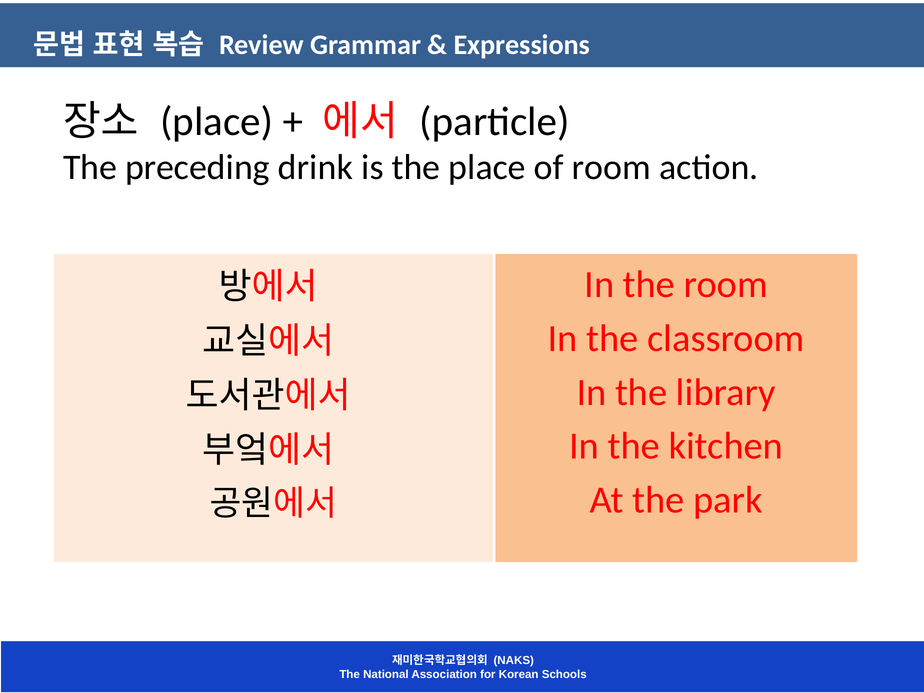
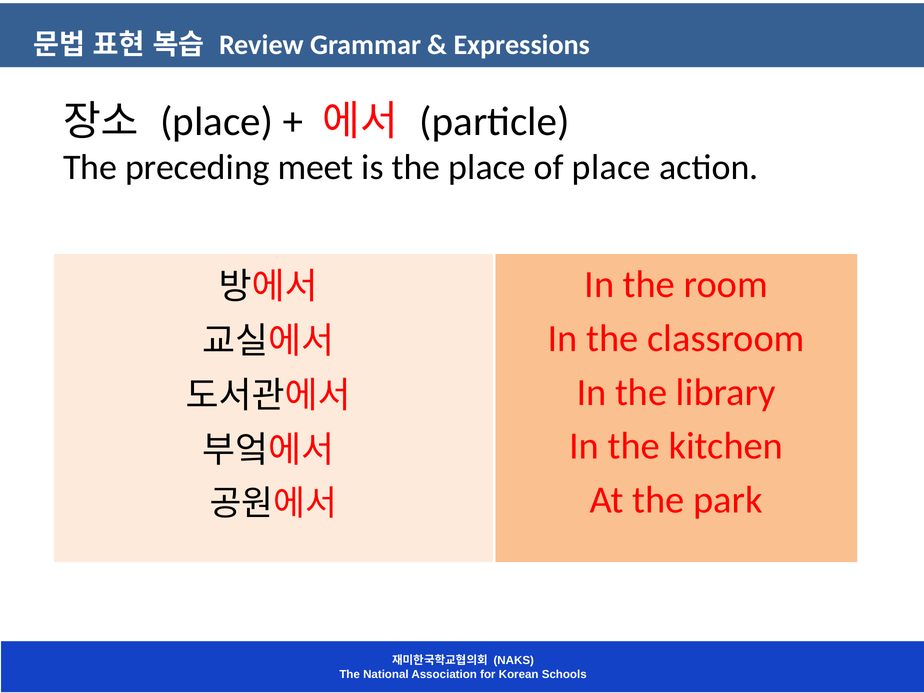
drink: drink -> meet
of room: room -> place
